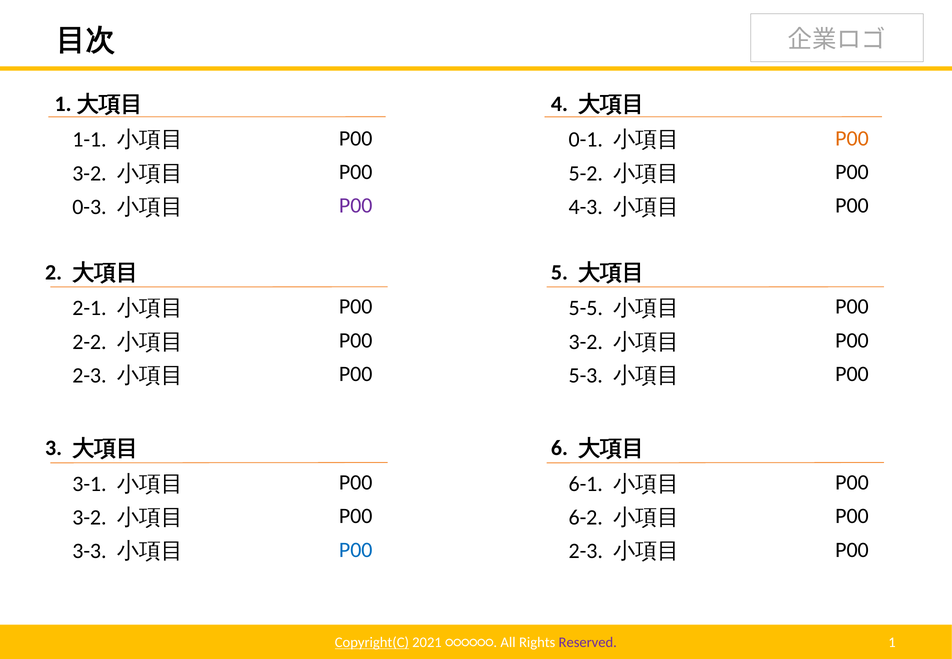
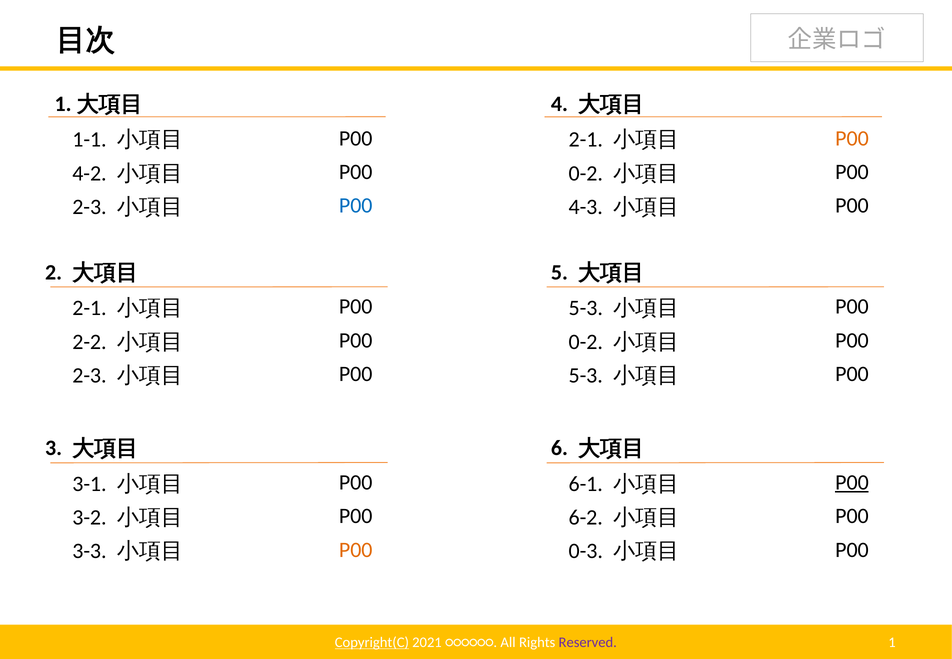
0-1 at (586, 140): 0-1 -> 2-1
3-2 at (89, 173): 3-2 -> 4-2
5-2 at (586, 173): 5-2 -> 0-2
P00 at (356, 206) colour: purple -> blue
0-3 at (89, 207): 0-3 -> 2-3
5-5 at (586, 308): 5-5 -> 5-3
3-2 at (586, 342): 3-2 -> 0-2
P00 at (852, 482) underline: none -> present
P00 at (356, 550) colour: blue -> orange
2-3 at (586, 551): 2-3 -> 0-3
